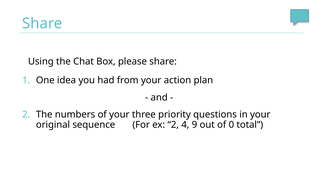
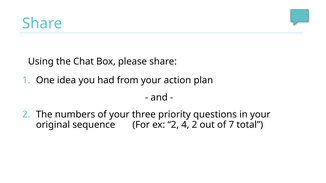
4 9: 9 -> 2
0: 0 -> 7
